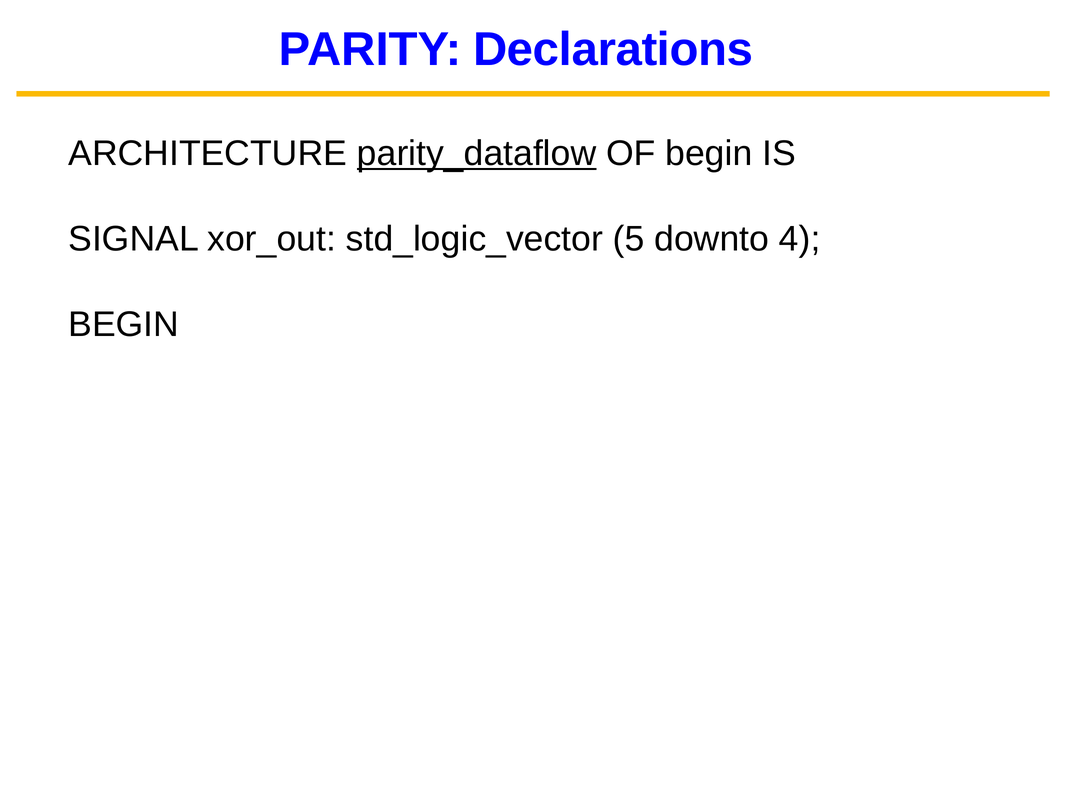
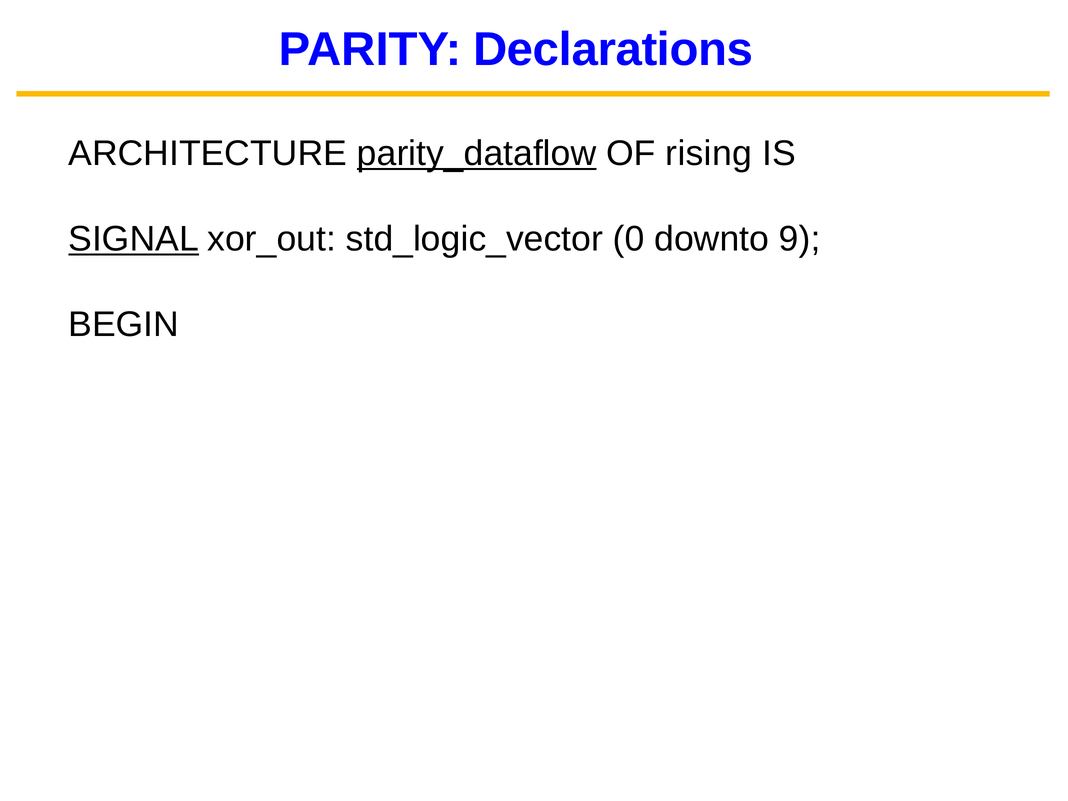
OF begin: begin -> rising
SIGNAL underline: none -> present
std_logic_vector 5: 5 -> 0
downto 4: 4 -> 9
